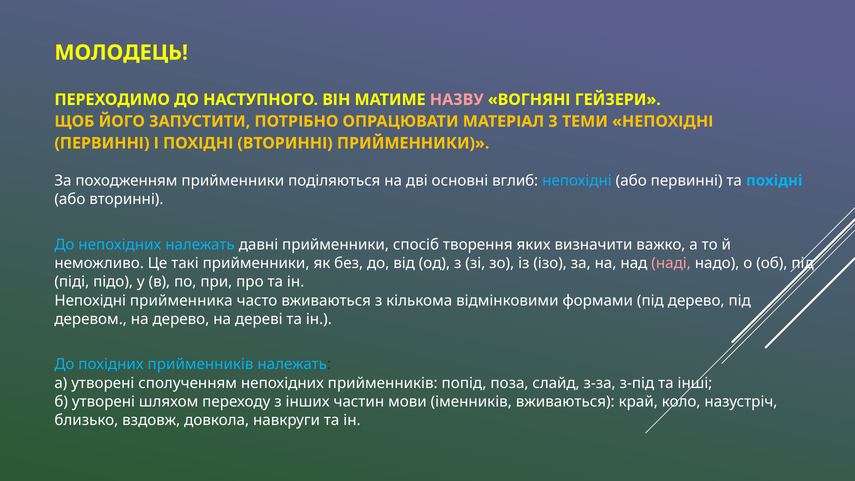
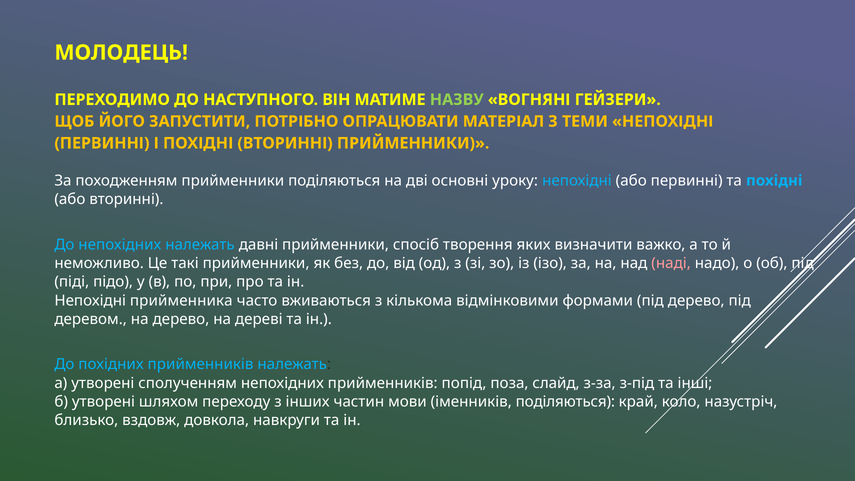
НАЗВУ colour: pink -> light green
вглиб: вглиб -> уроку
іменників вживаються: вживаються -> поділяються
